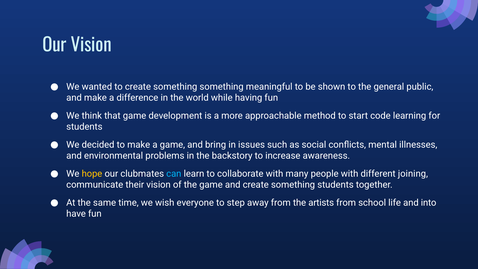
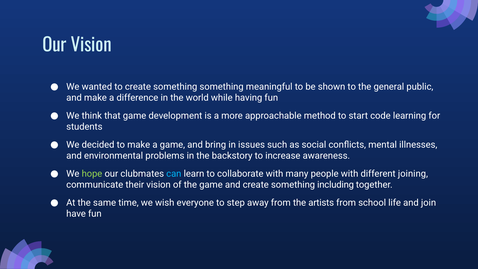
hope colour: yellow -> light green
something students: students -> including
into: into -> join
